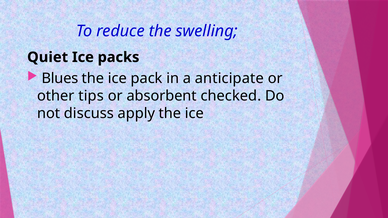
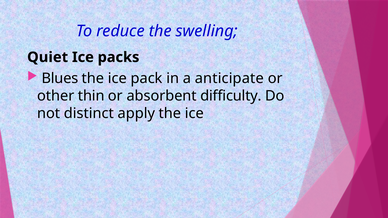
tips: tips -> thin
checked: checked -> difficulty
discuss: discuss -> distinct
